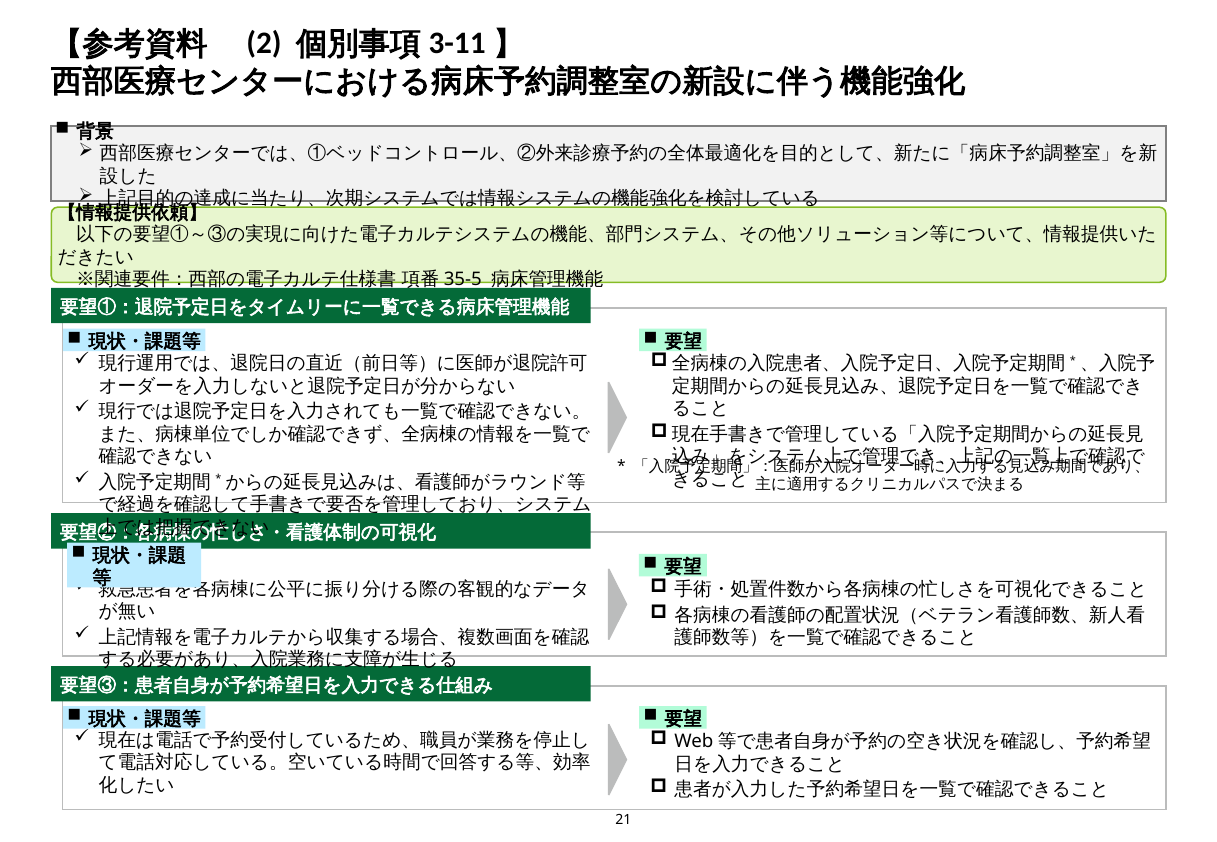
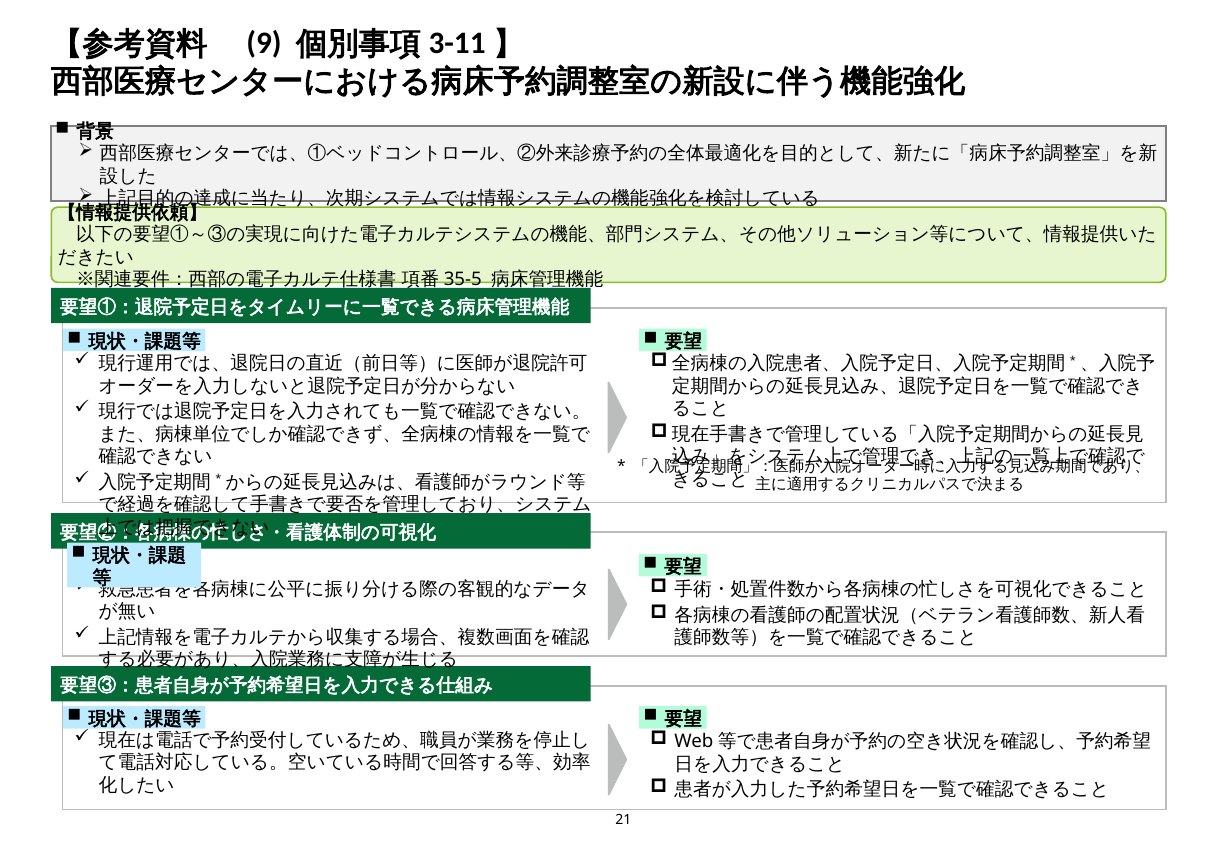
2: 2 -> 9
